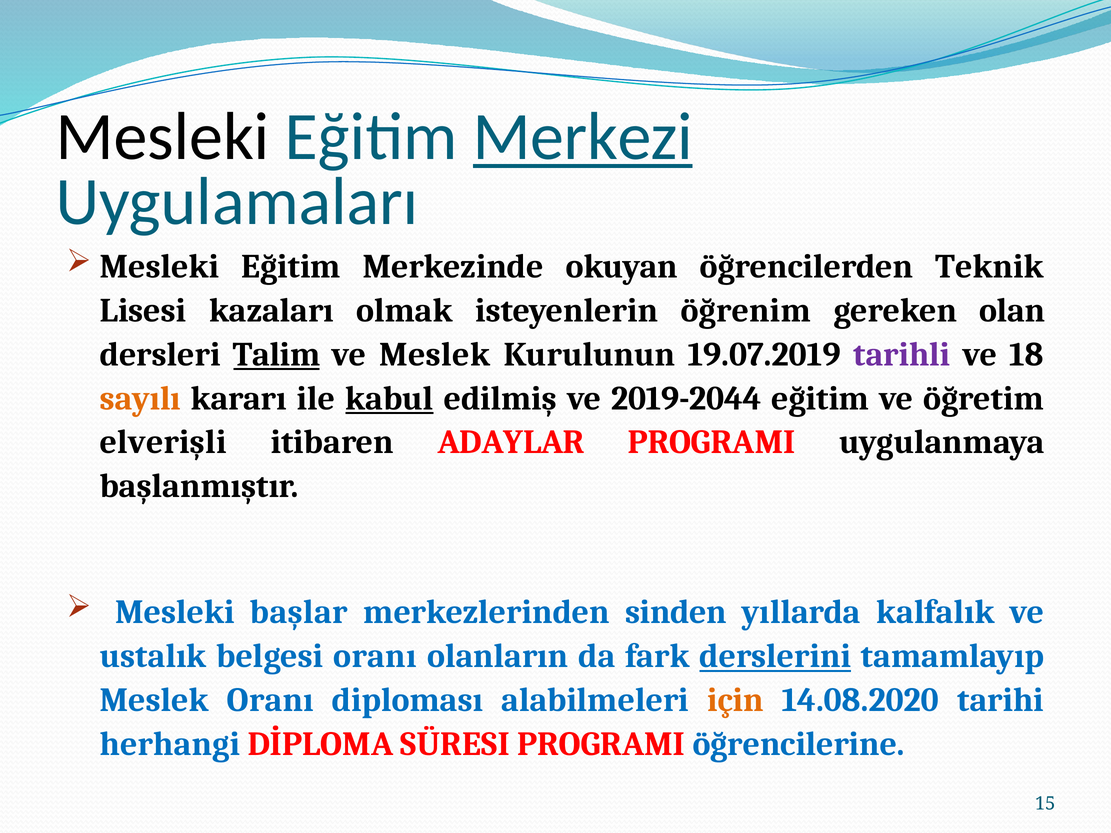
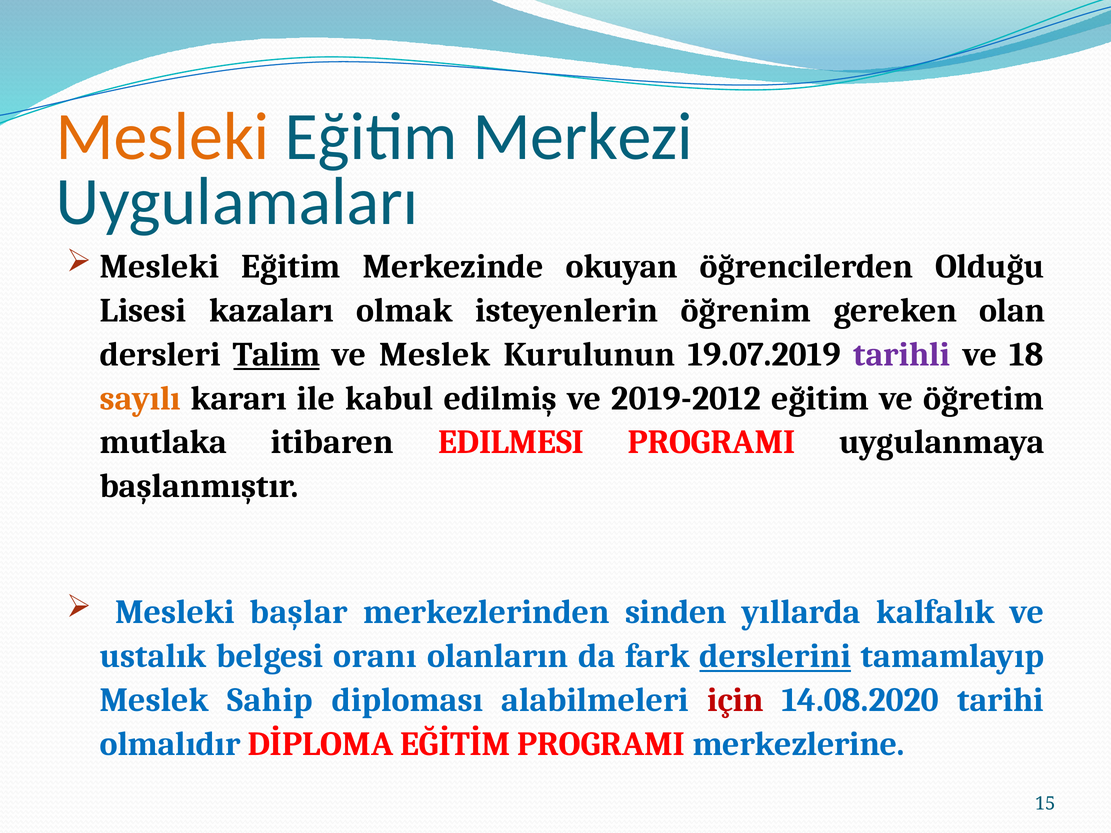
Mesleki at (163, 137) colour: black -> orange
Merkezi underline: present -> none
Teknik: Teknik -> Olduğu
kabul underline: present -> none
2019-2044: 2019-2044 -> 2019-2012
elverişli: elverişli -> mutlaka
ADAYLAR: ADAYLAR -> EDILMESI
Meslek Oranı: Oranı -> Sahip
için colour: orange -> red
herhangi: herhangi -> olmalıdır
SÜRESI: SÜRESI -> EĞİTİM
öğrencilerine: öğrencilerine -> merkezlerine
